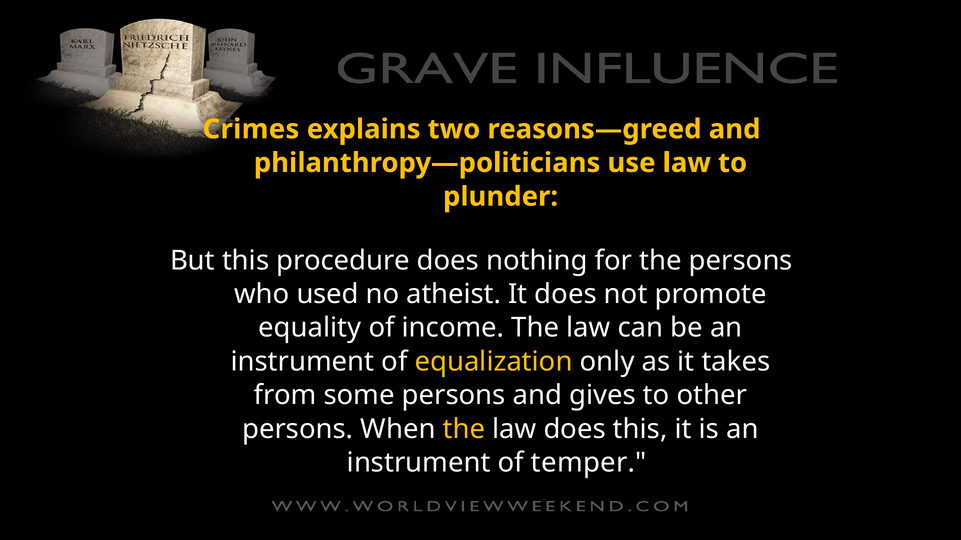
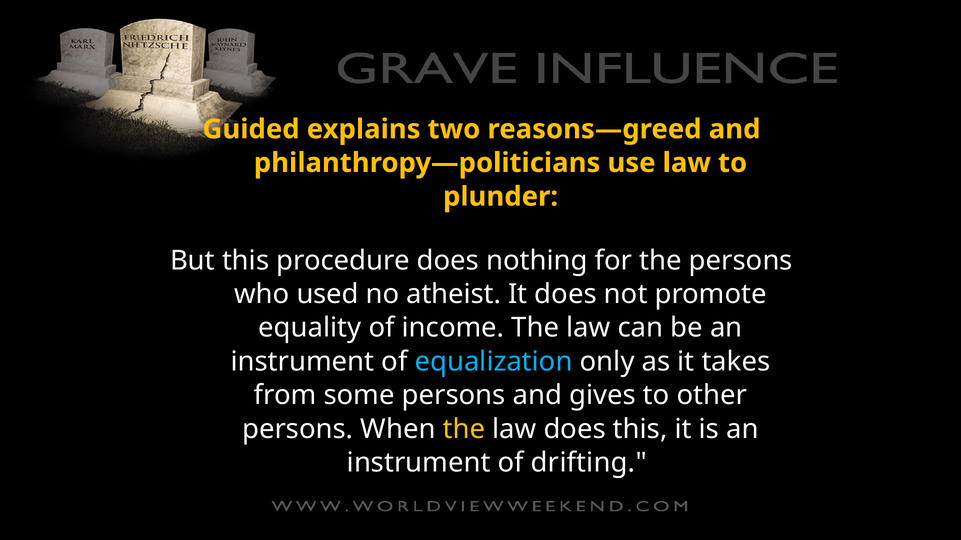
Crimes: Crimes -> Guided
equalization colour: yellow -> light blue
temper: temper -> drifting
